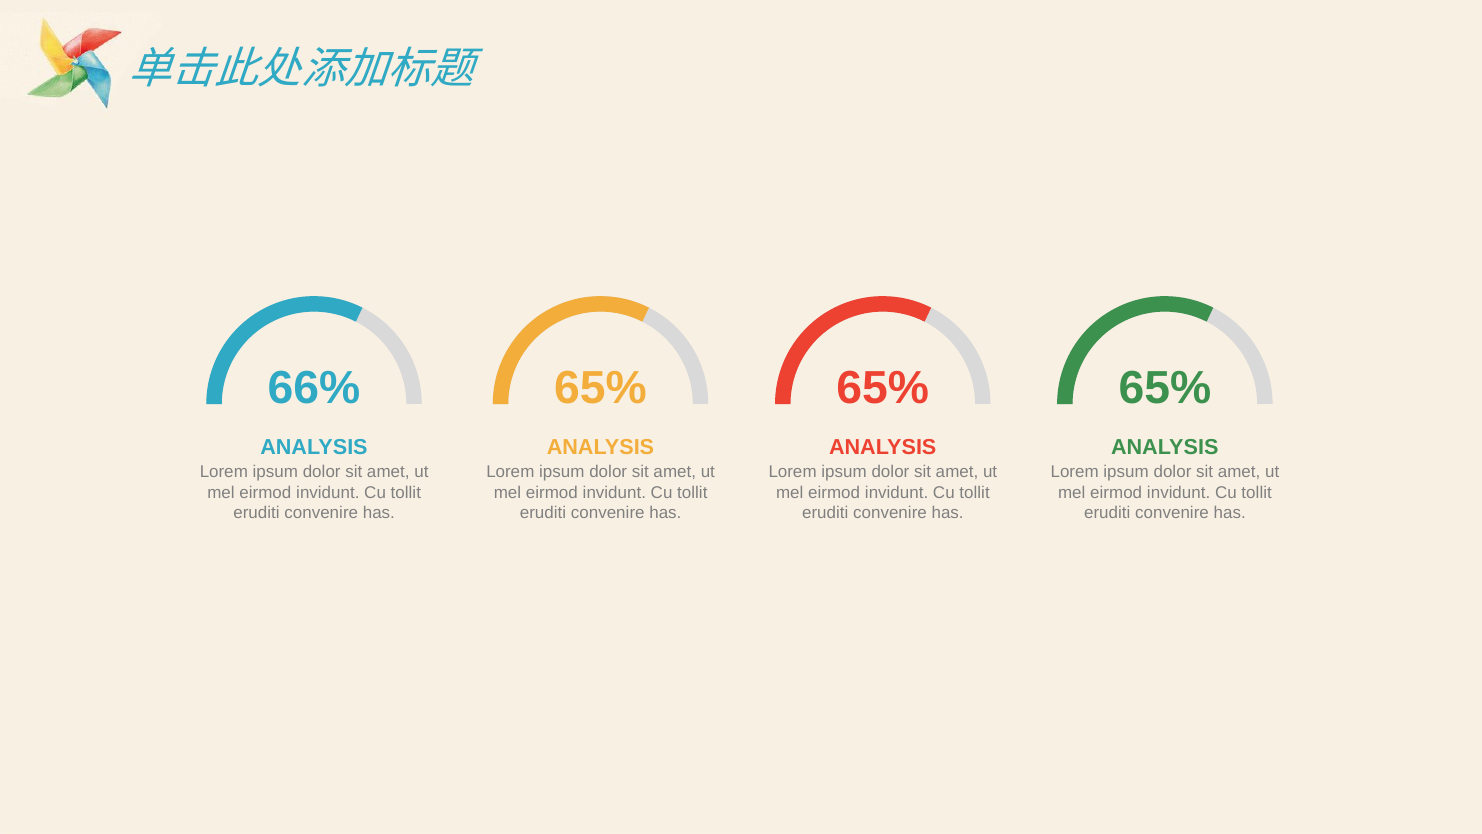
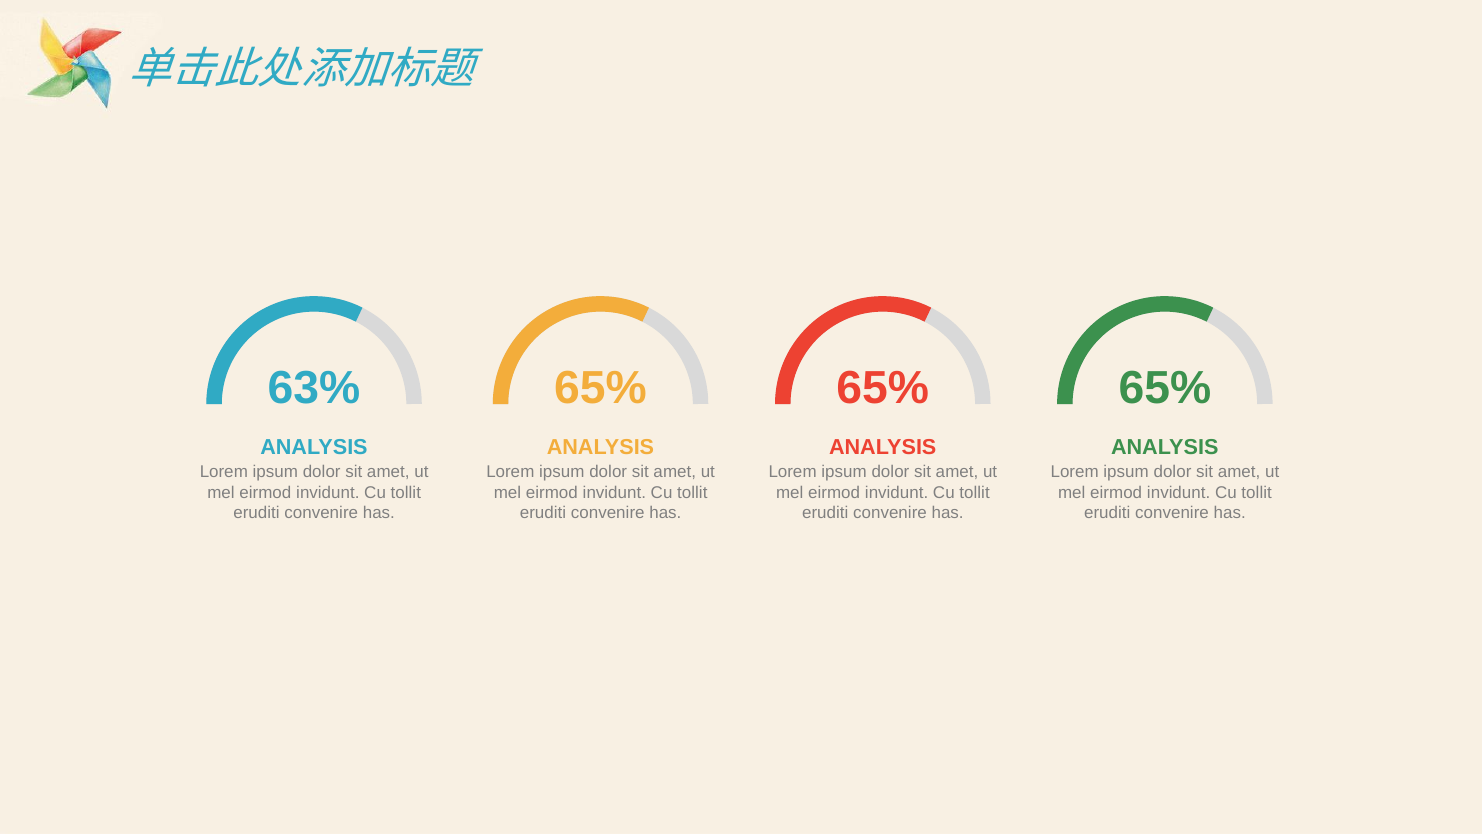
66%: 66% -> 63%
